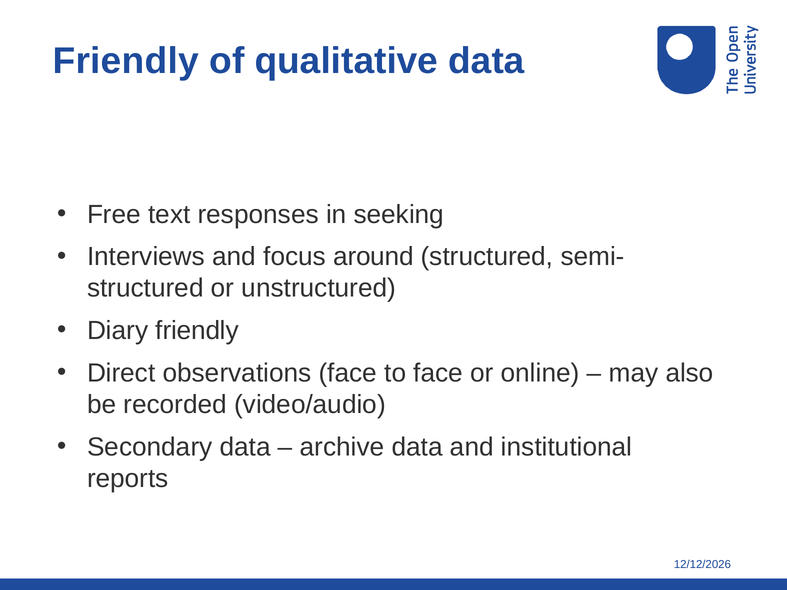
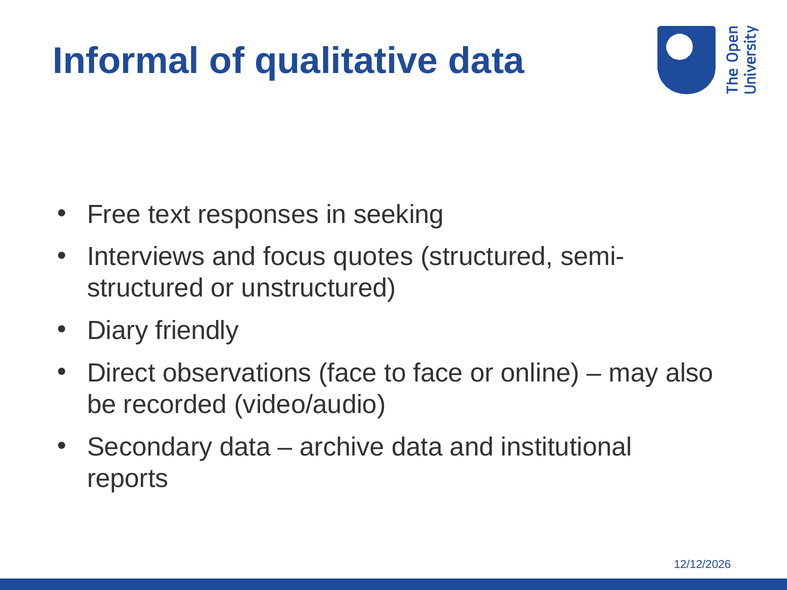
Friendly at (126, 61): Friendly -> Informal
around: around -> quotes
